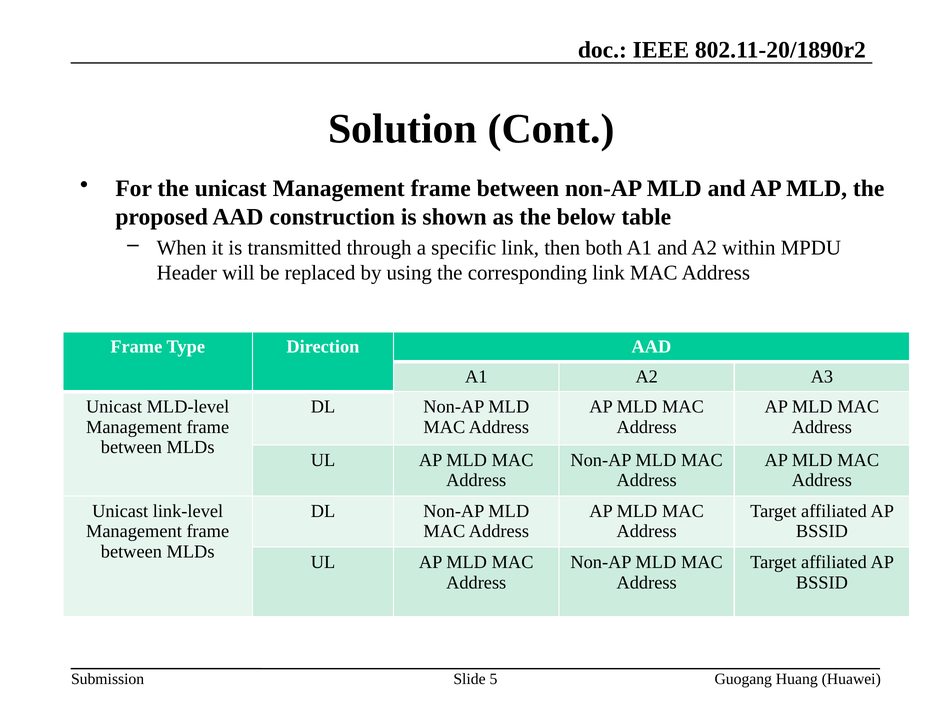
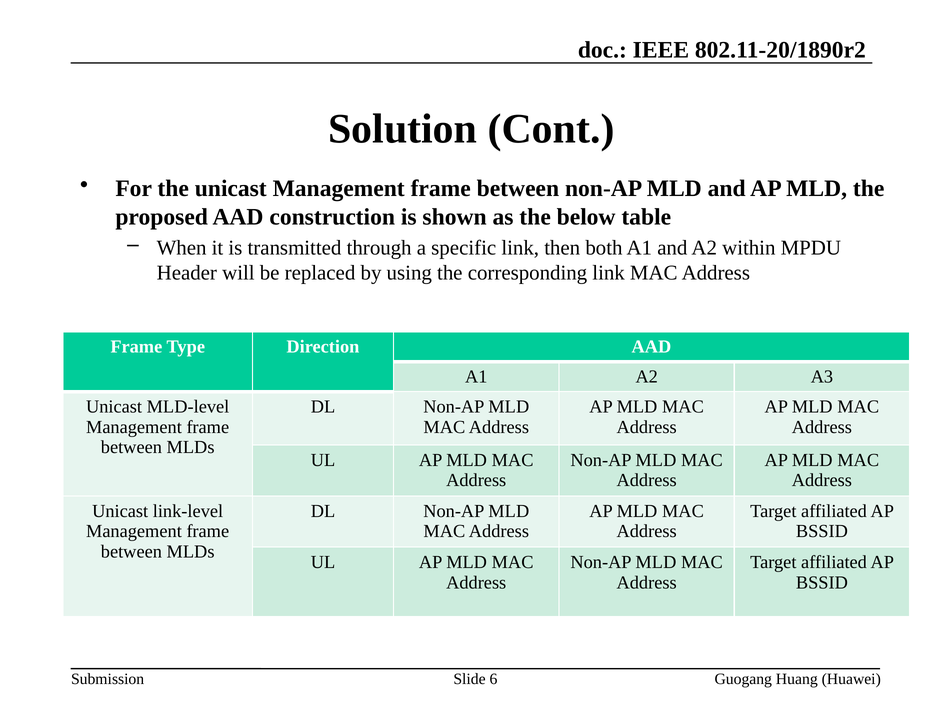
5: 5 -> 6
